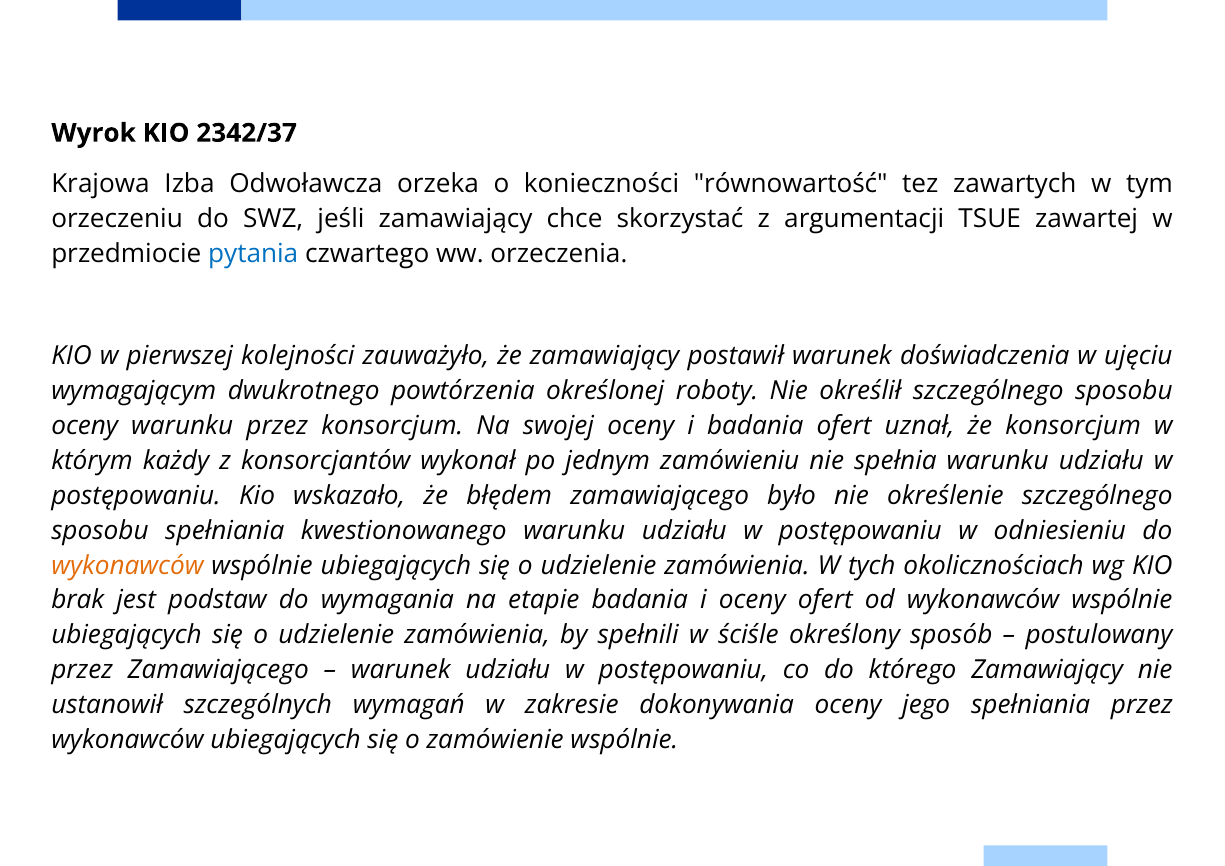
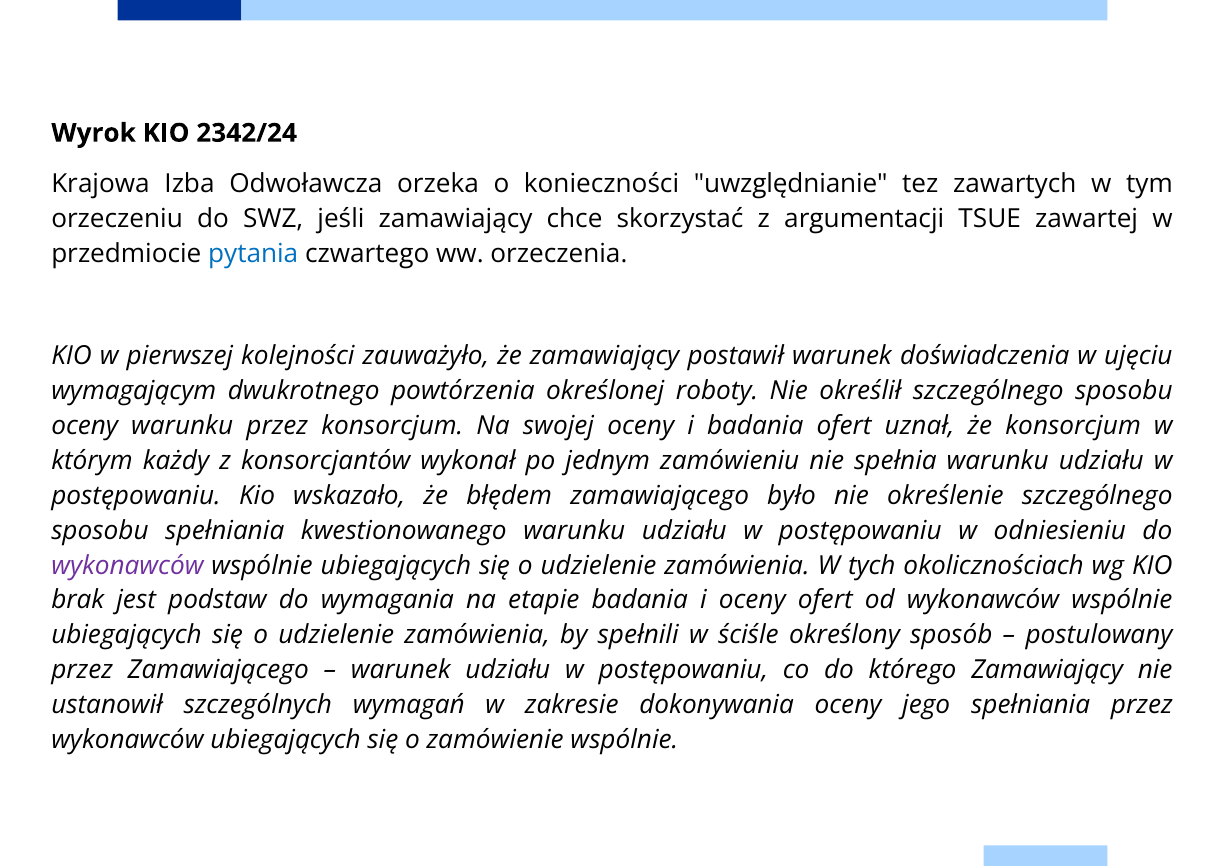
2342/37: 2342/37 -> 2342/24
równowartość: równowartość -> uwzględnianie
wykonawców at (127, 566) colour: orange -> purple
